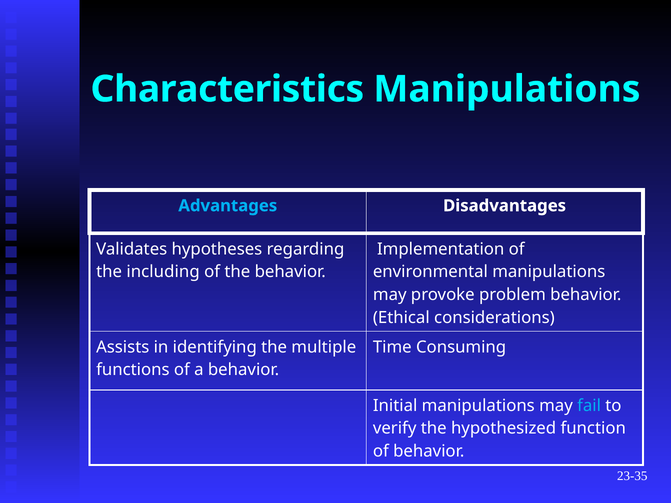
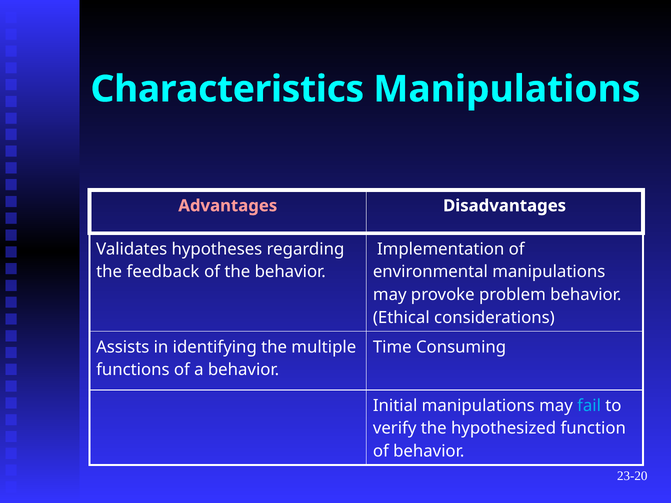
Advantages colour: light blue -> pink
including: including -> feedback
23-35: 23-35 -> 23-20
